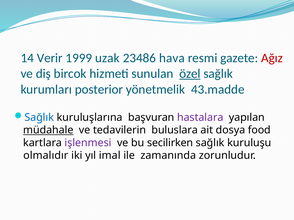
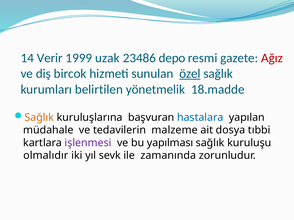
hava: hava -> depo
posterior: posterior -> belirtilen
43.madde: 43.madde -> 18.madde
Sağlık at (39, 118) colour: blue -> orange
hastalara colour: purple -> blue
müdahale underline: present -> none
buluslara: buluslara -> malzeme
food: food -> tıbbi
secilirken: secilirken -> yapılması
imal: imal -> sevk
